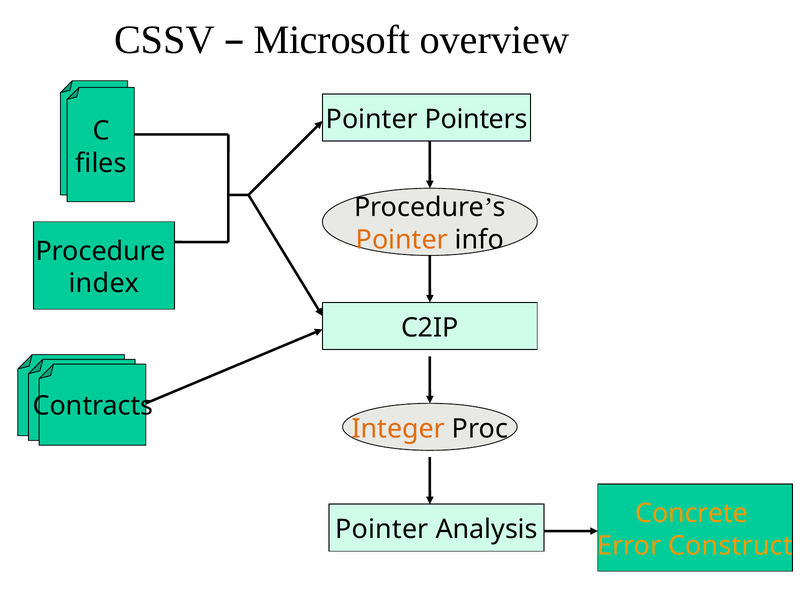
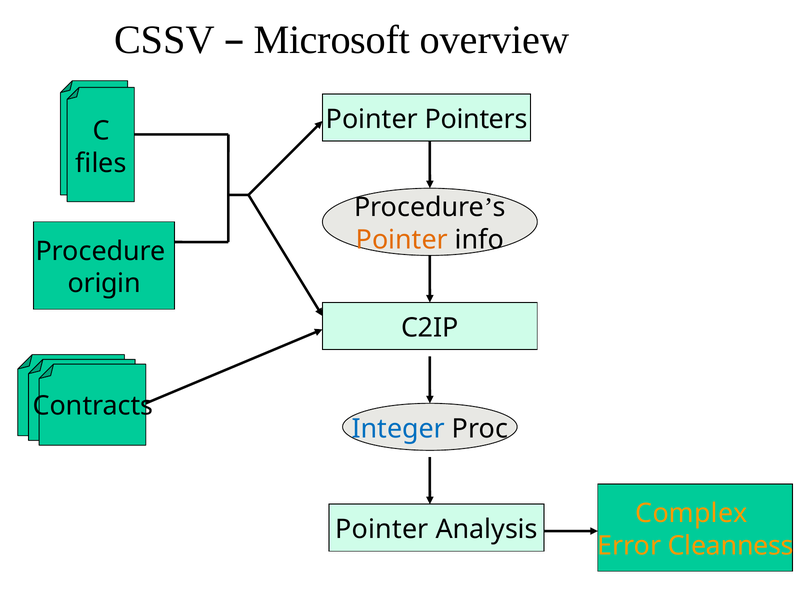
index: index -> origin
Integer colour: orange -> blue
Concrete: Concrete -> Complex
Construct: Construct -> Cleanness
